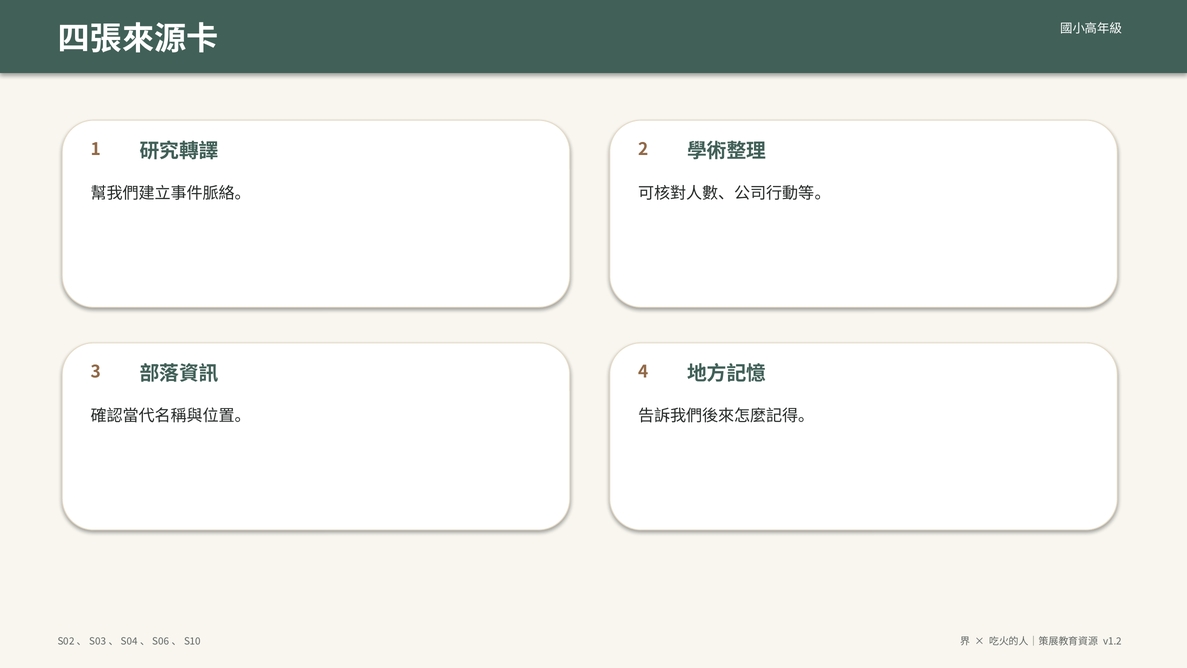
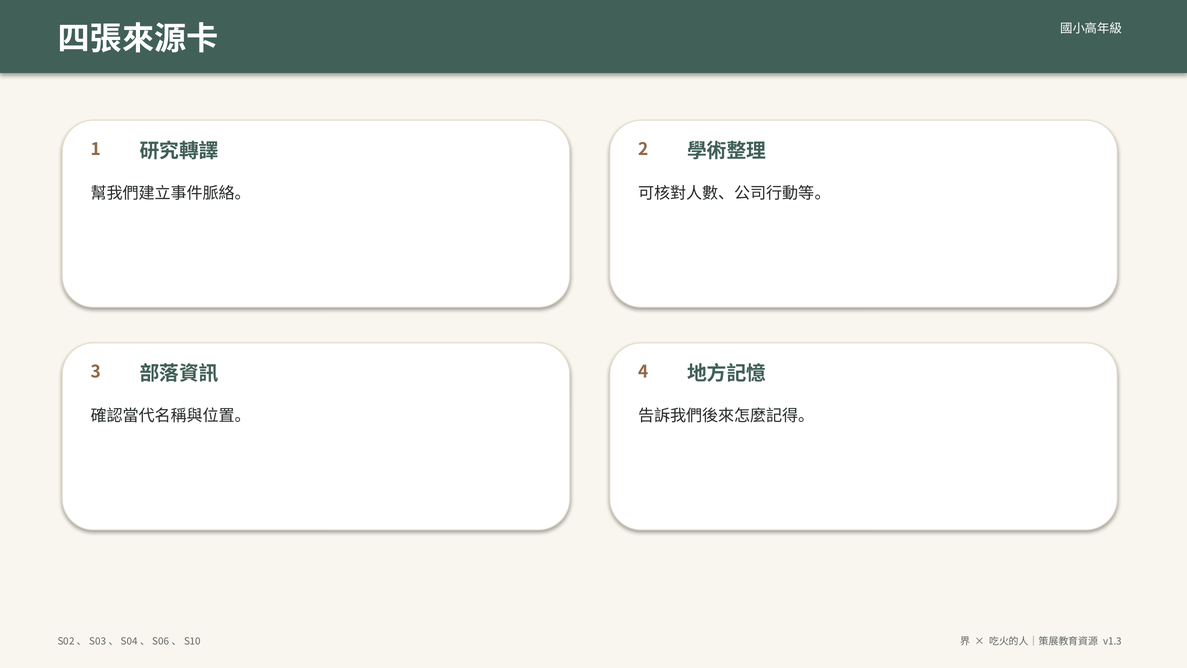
v1.2: v1.2 -> v1.3
